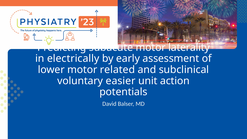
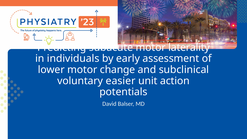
electrically: electrically -> individuals
related: related -> change
